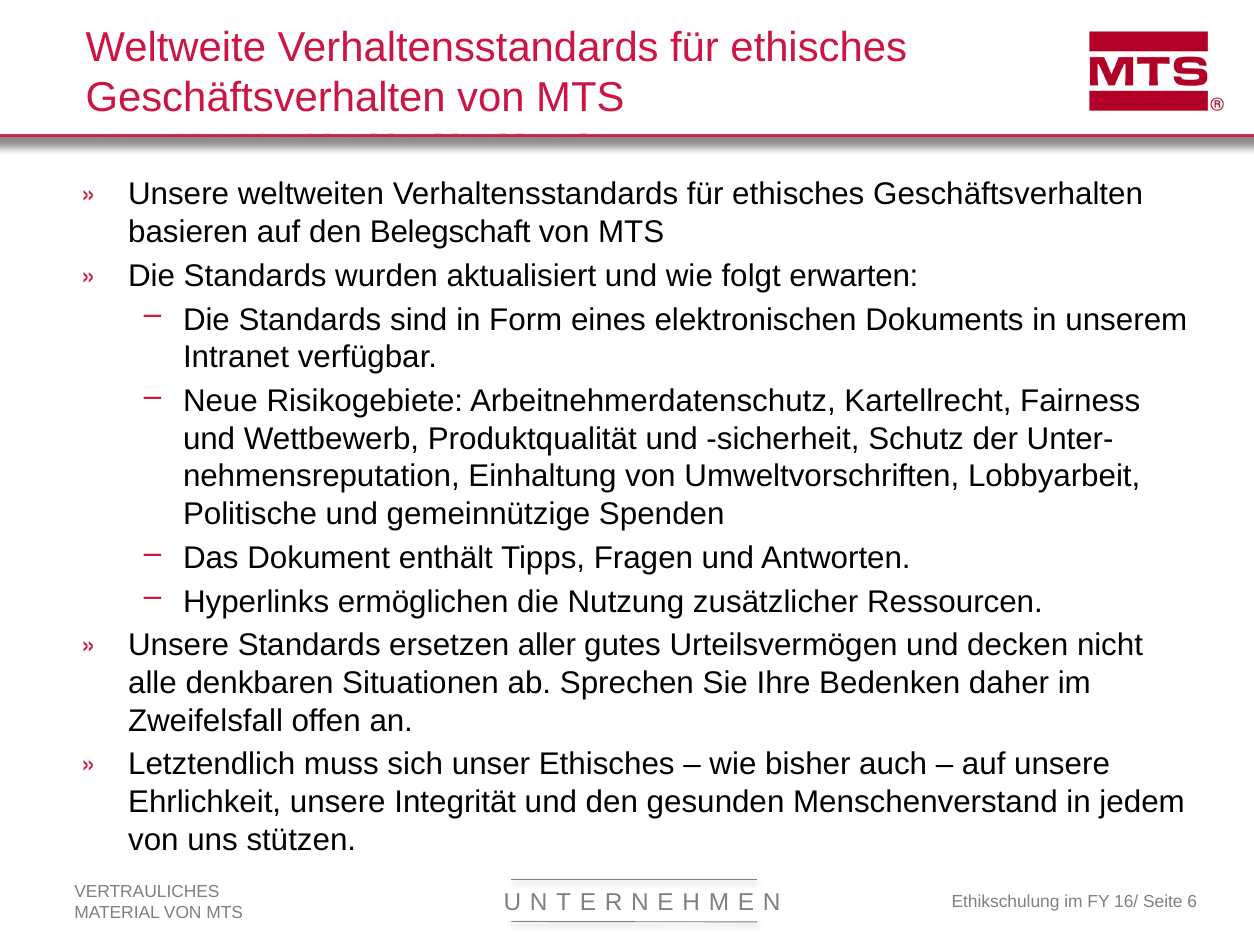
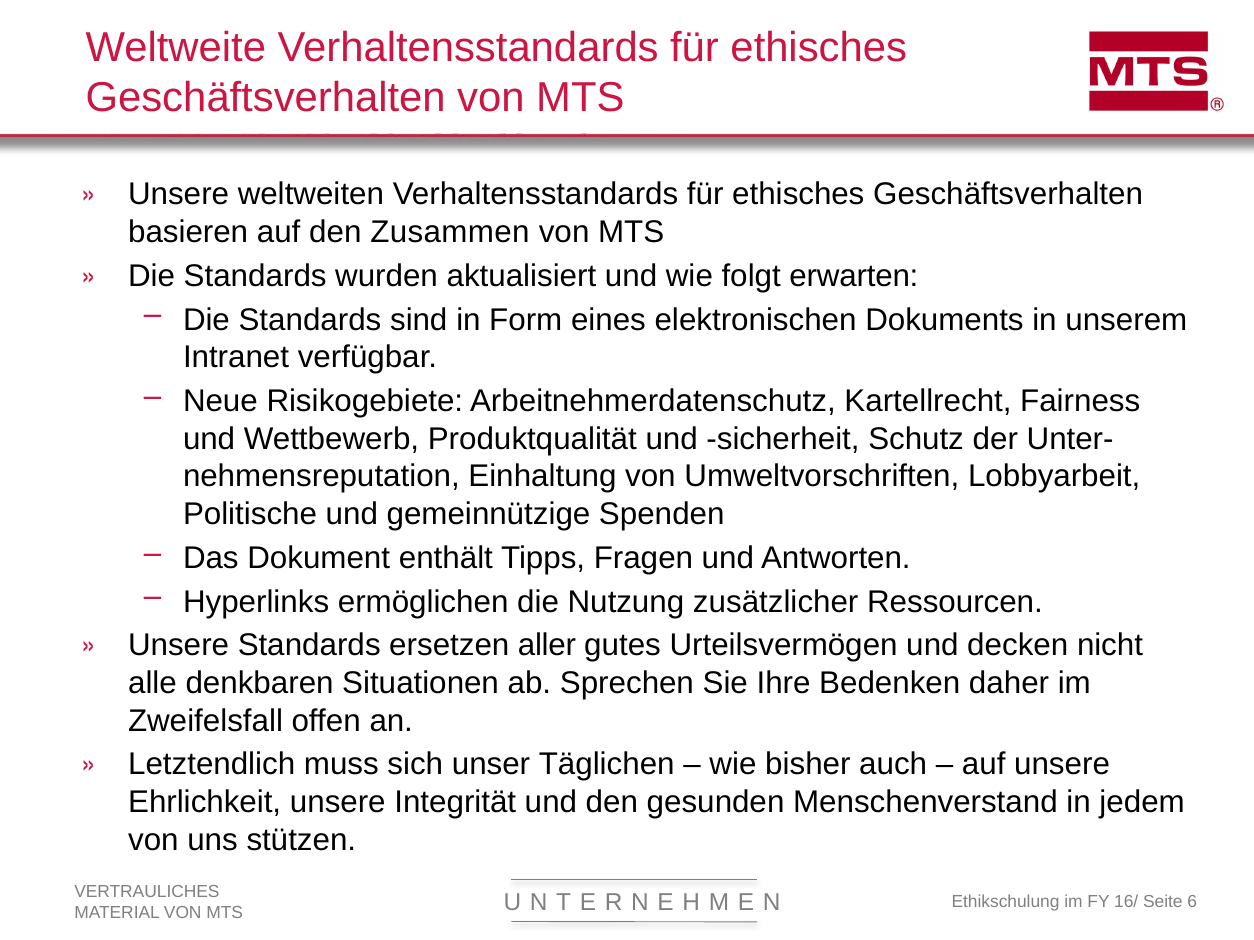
Belegschaft: Belegschaft -> Zusammen
unser Ethisches: Ethisches -> Täglichen
